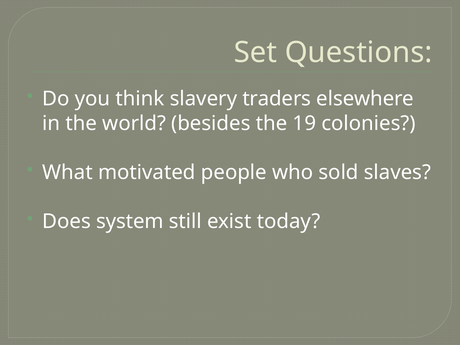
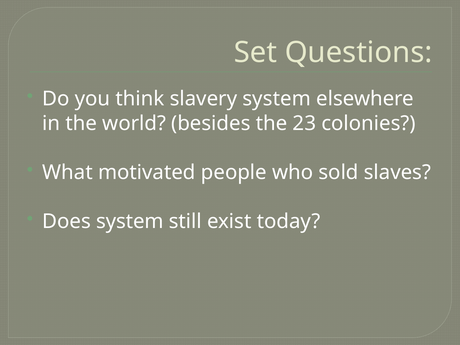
slavery traders: traders -> system
19: 19 -> 23
